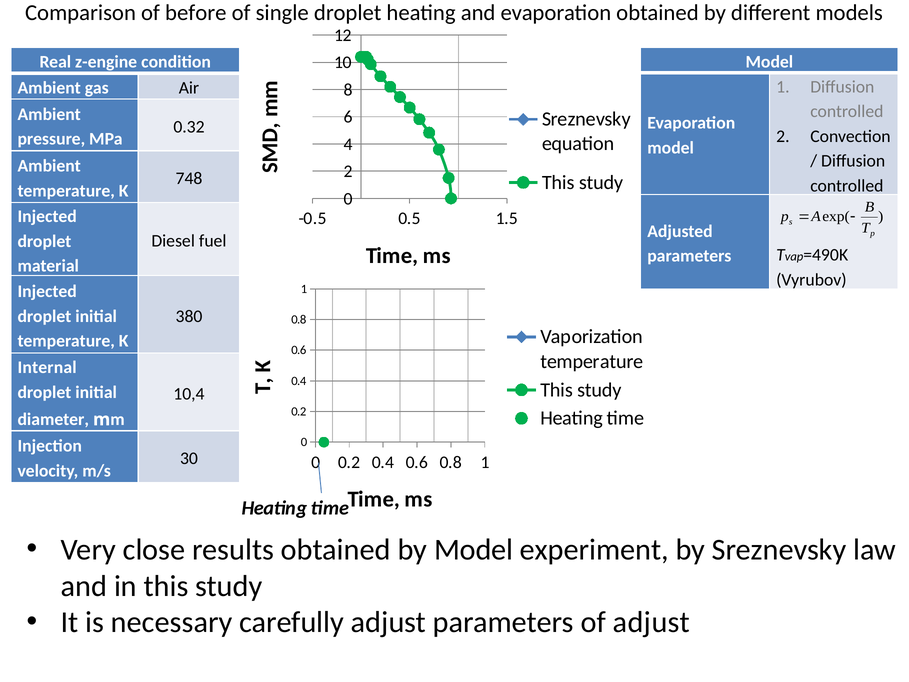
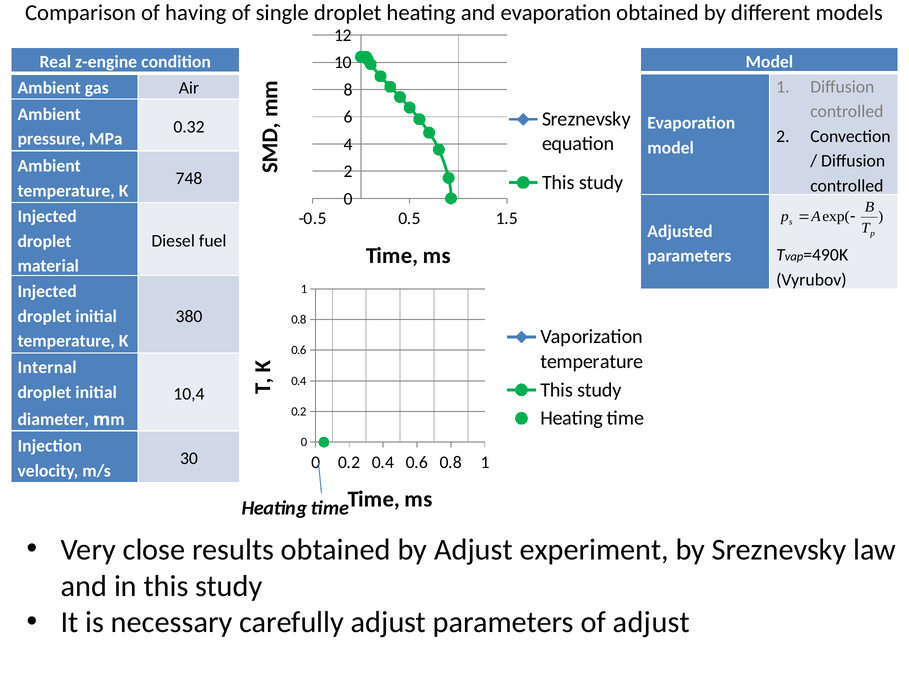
before: before -> having
by Model: Model -> Adjust
